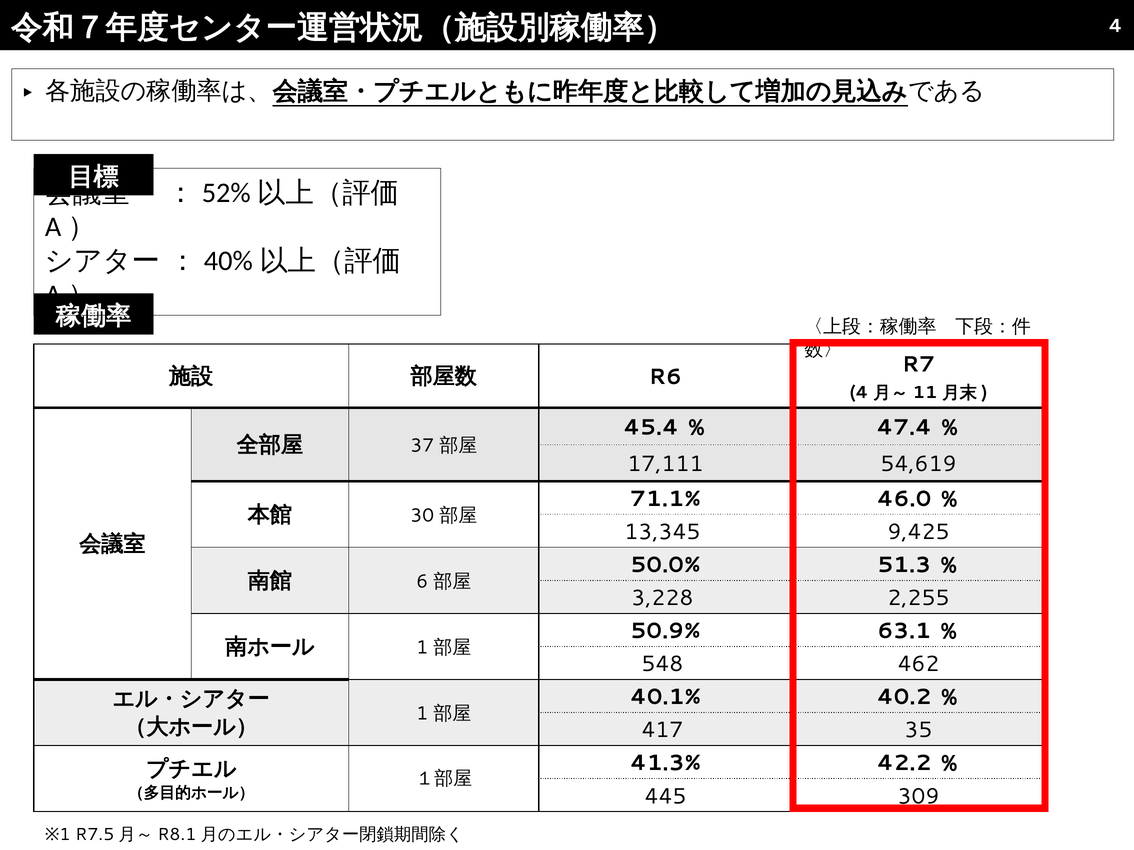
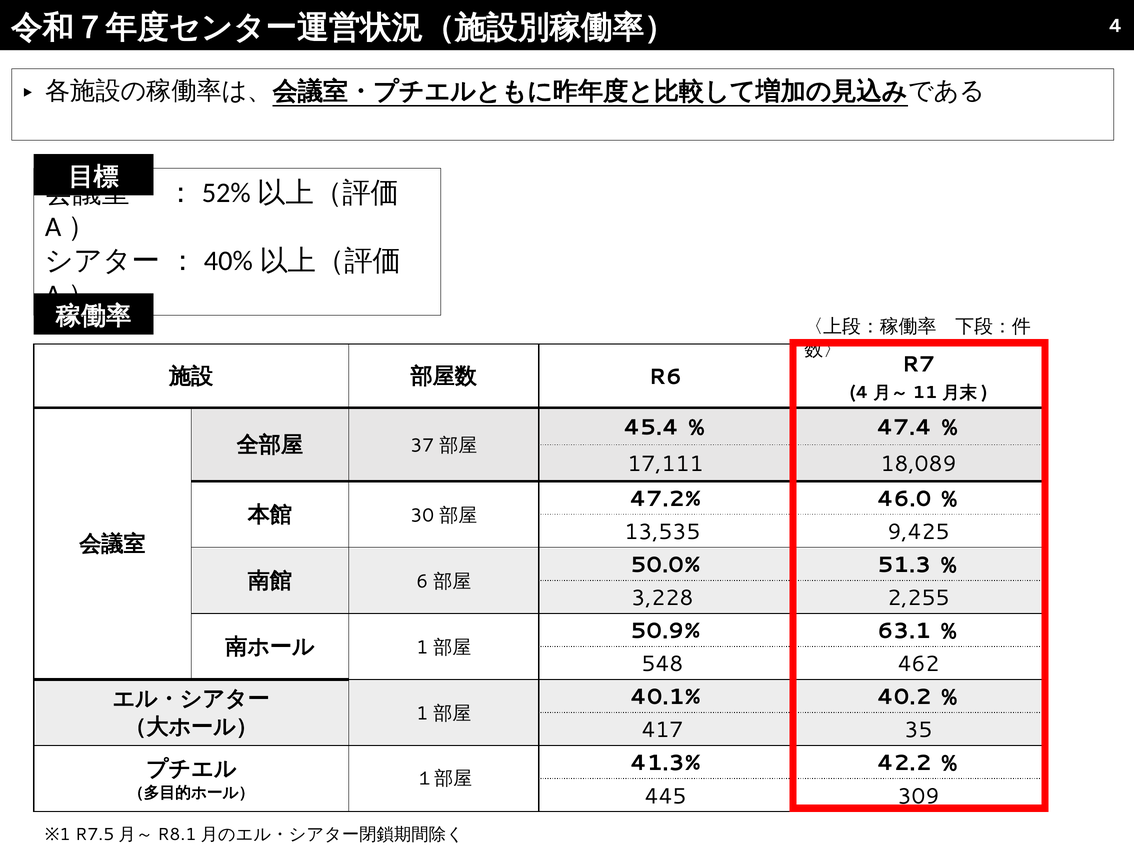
54,619: 54,619 -> 18,089
71.1%: 71.1% -> 47.2%
13,345: 13,345 -> 13,535
